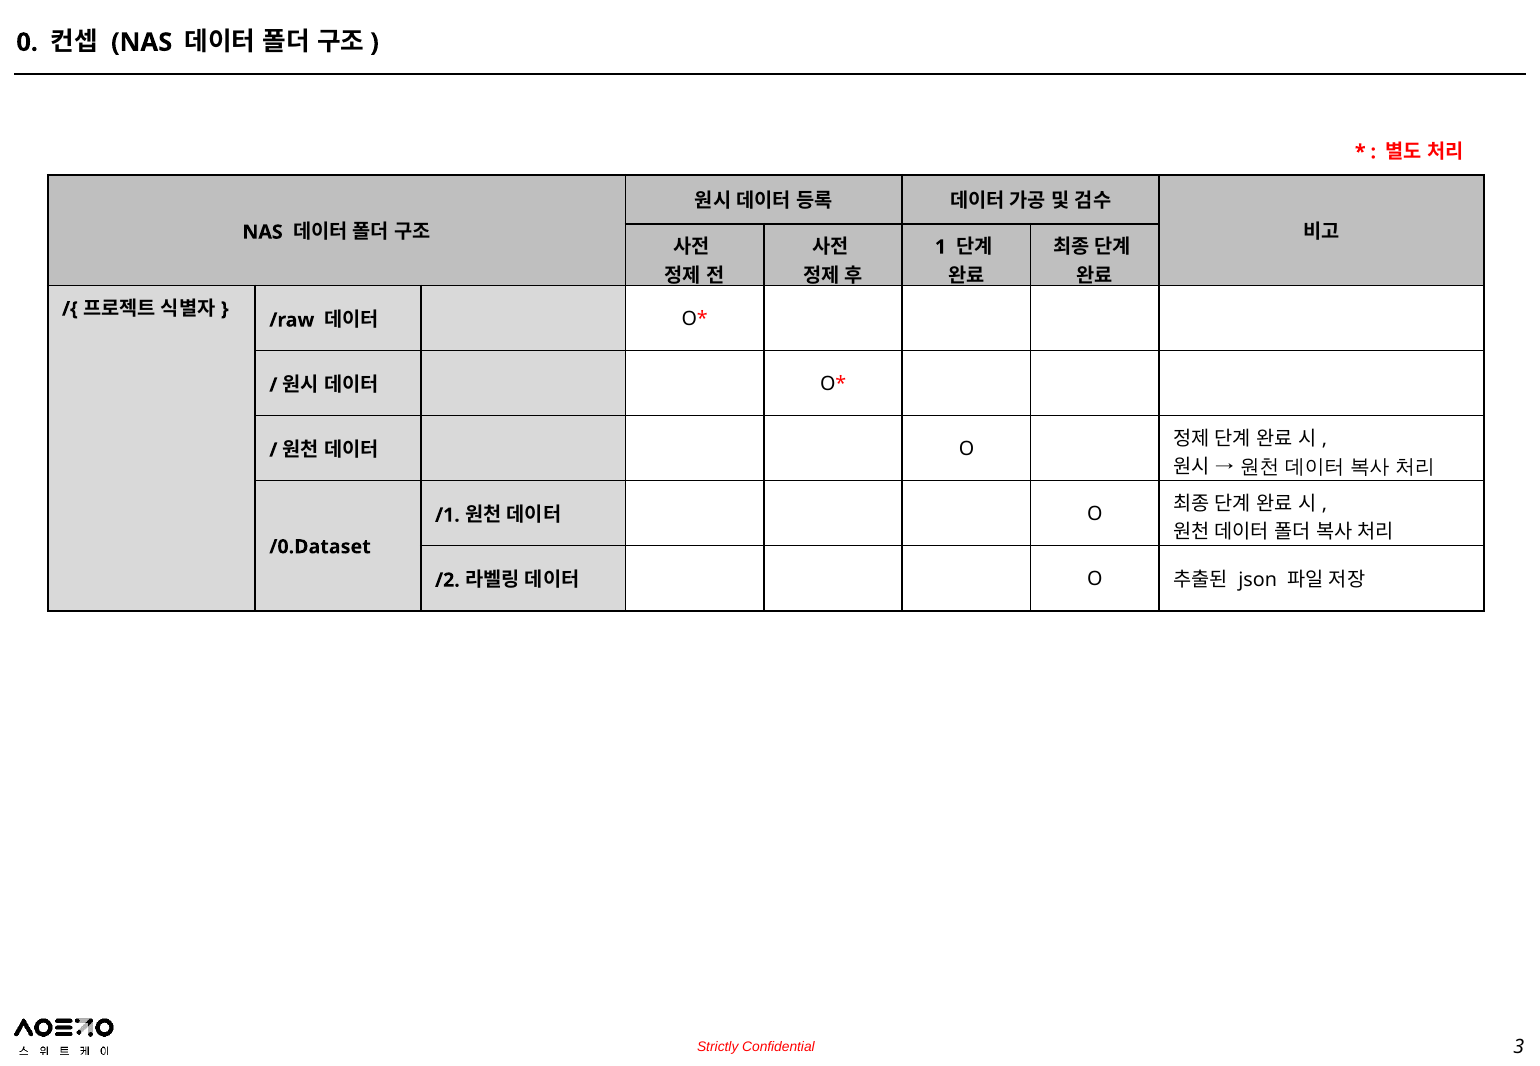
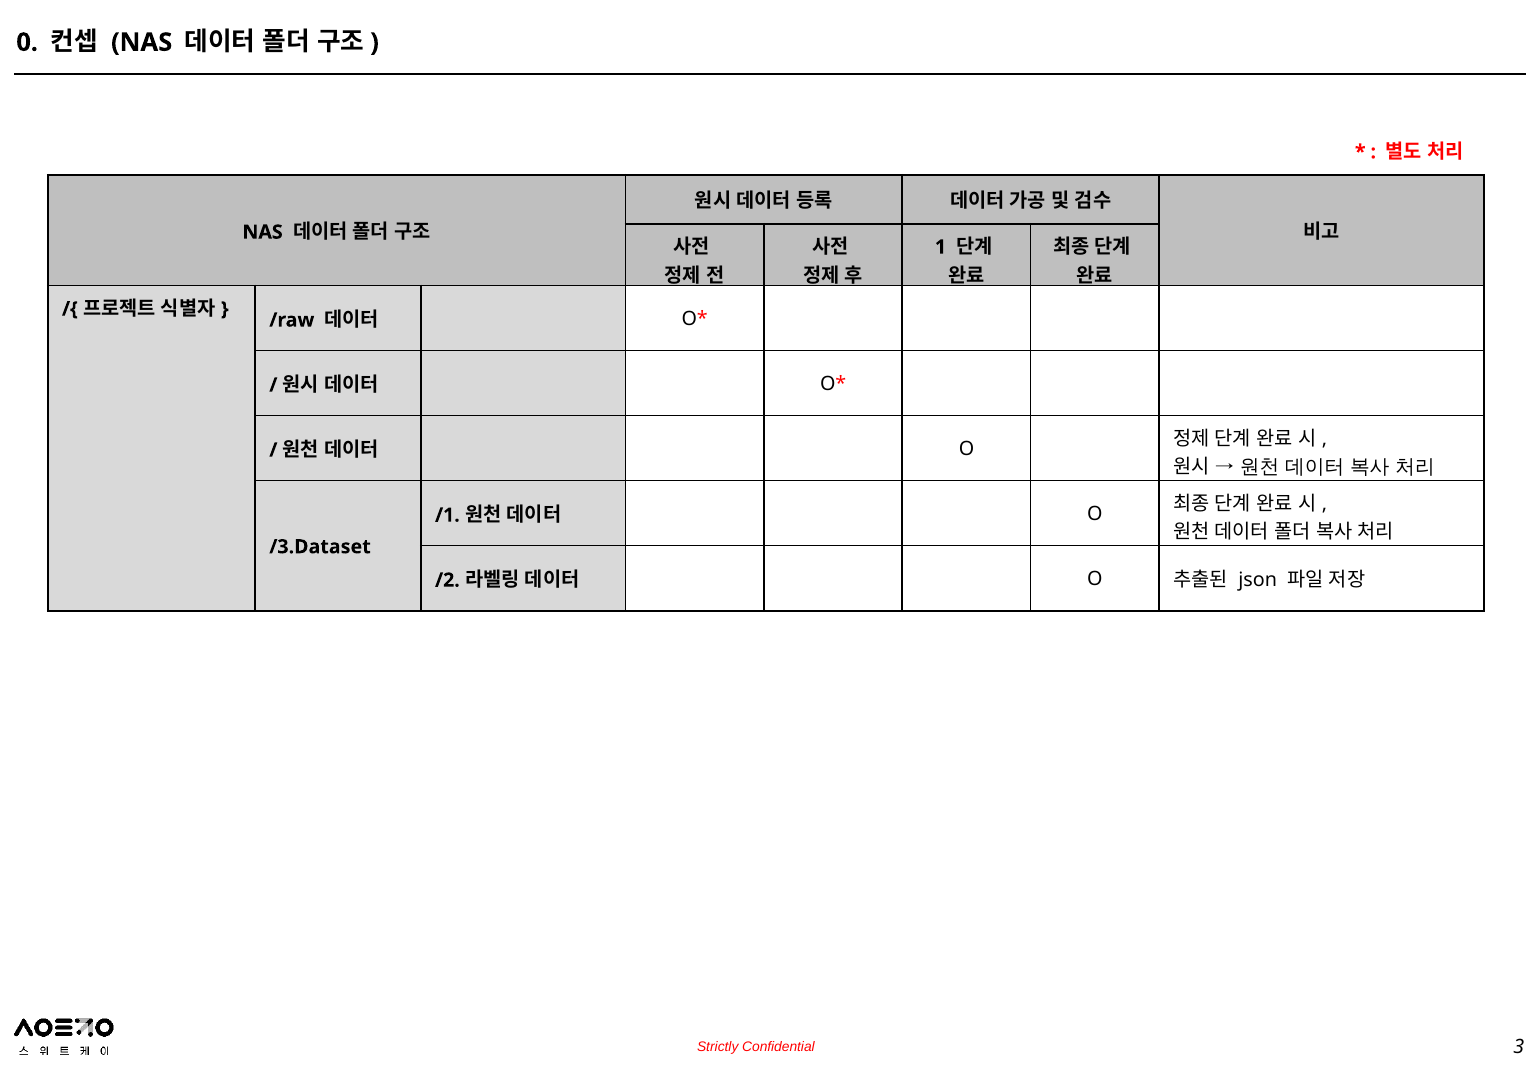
/0.Dataset: /0.Dataset -> /3.Dataset
